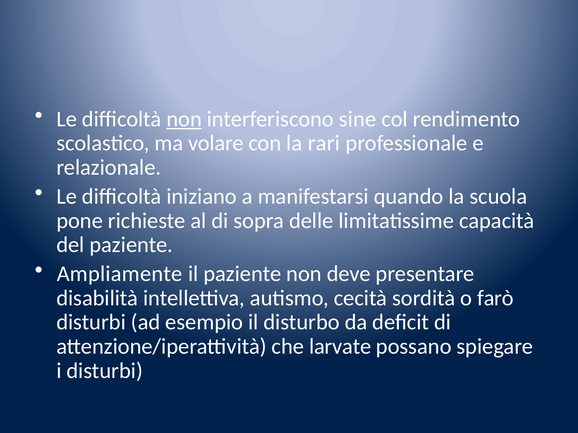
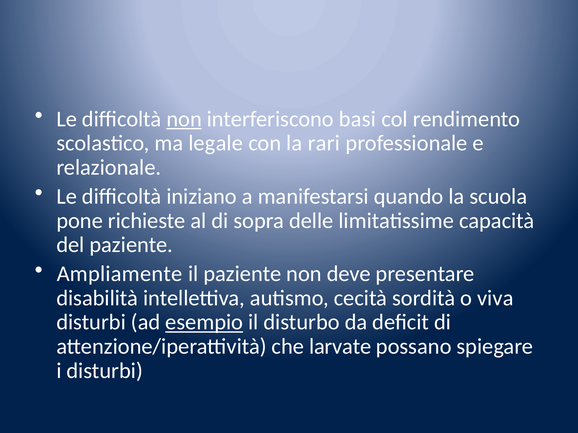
sine: sine -> basi
volare: volare -> legale
farò: farò -> viva
esempio underline: none -> present
